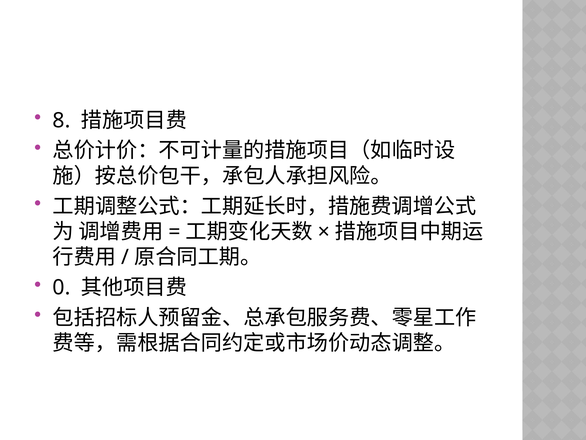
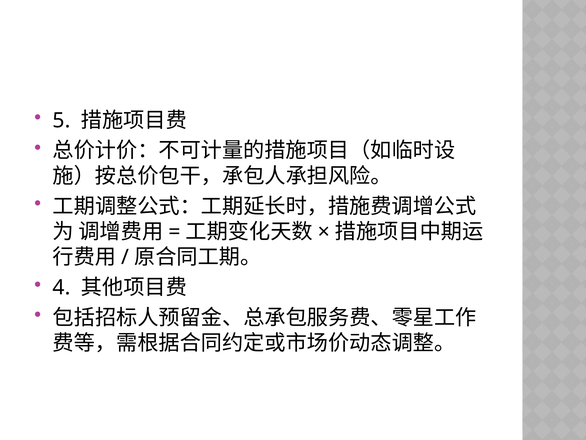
8: 8 -> 5
0: 0 -> 4
